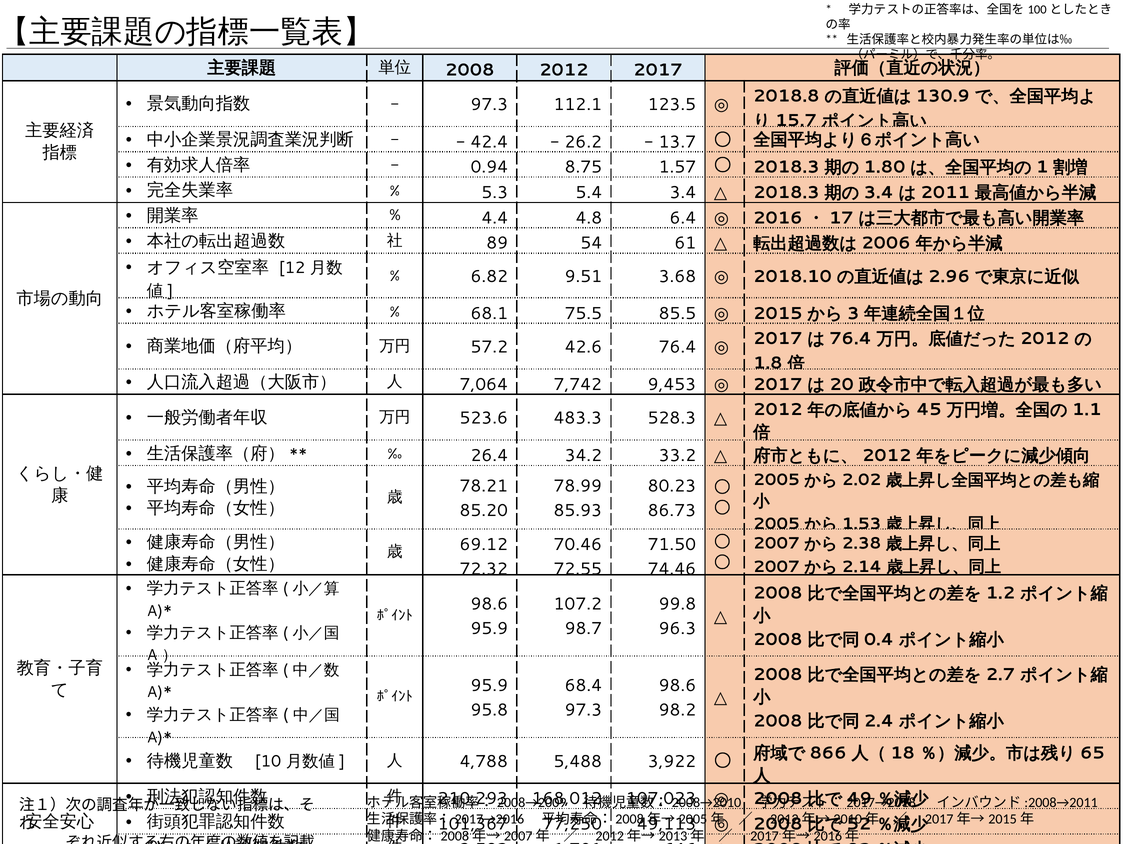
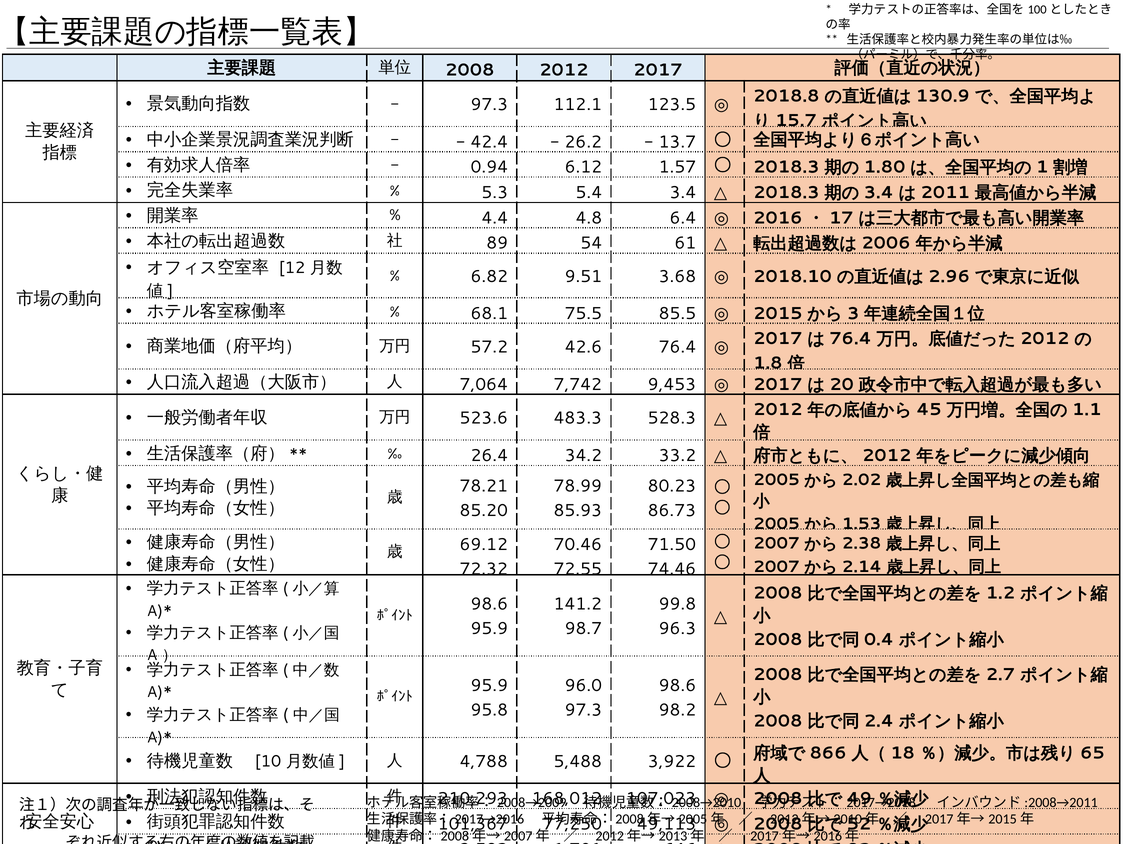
8.75: 8.75 -> 6.12
107.2: 107.2 -> 141.2
68.4: 68.4 -> 96.0
